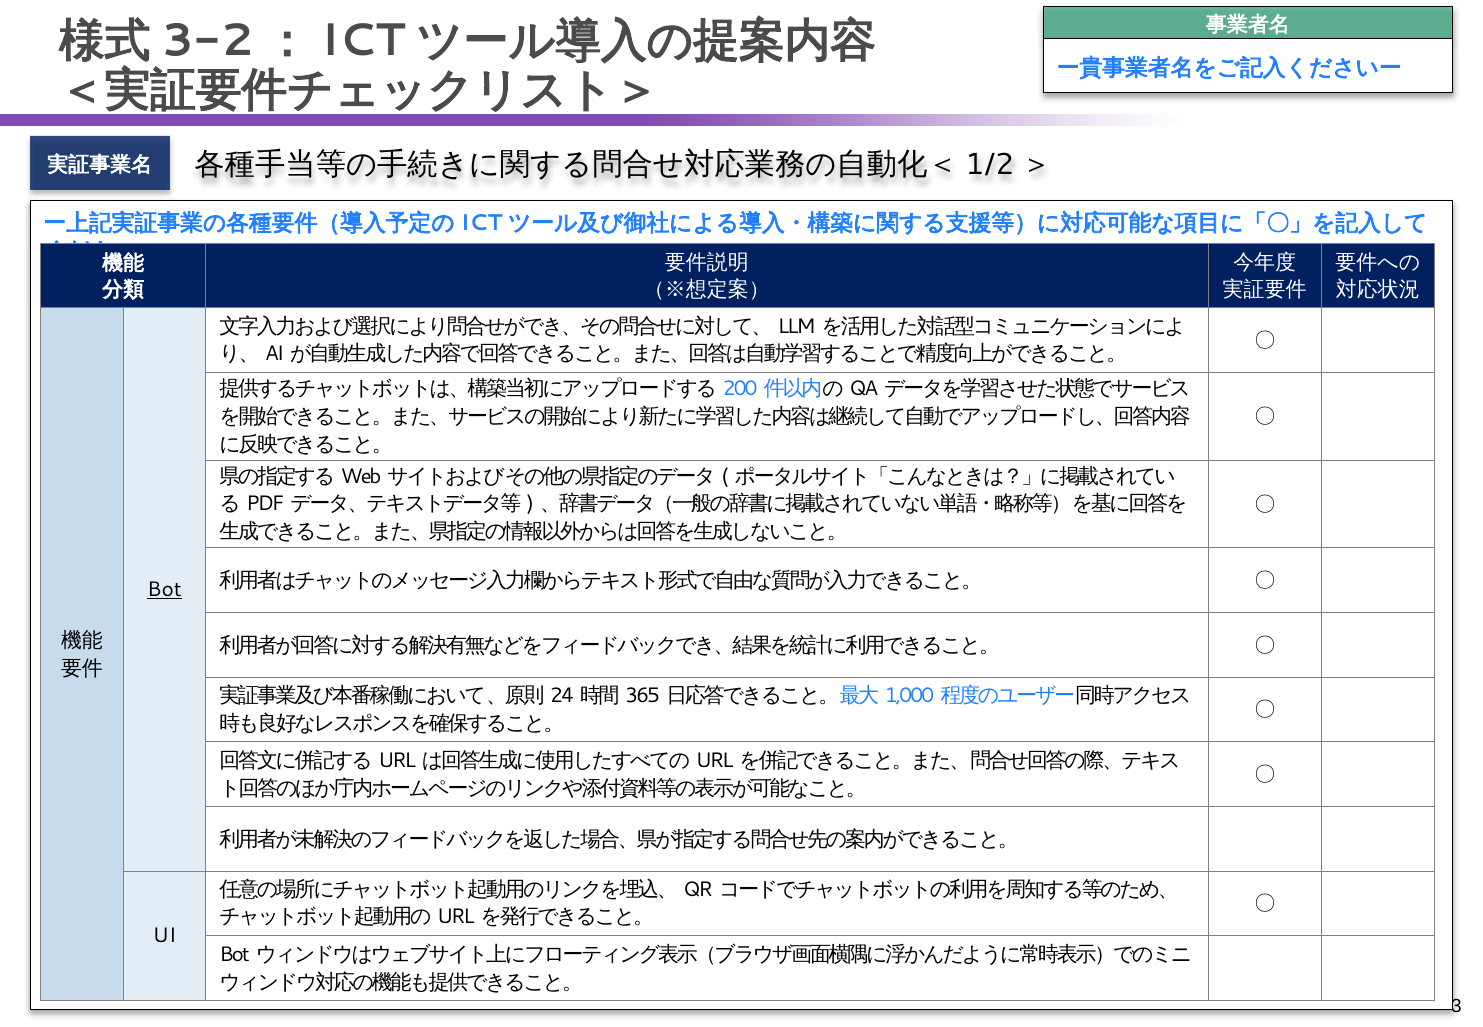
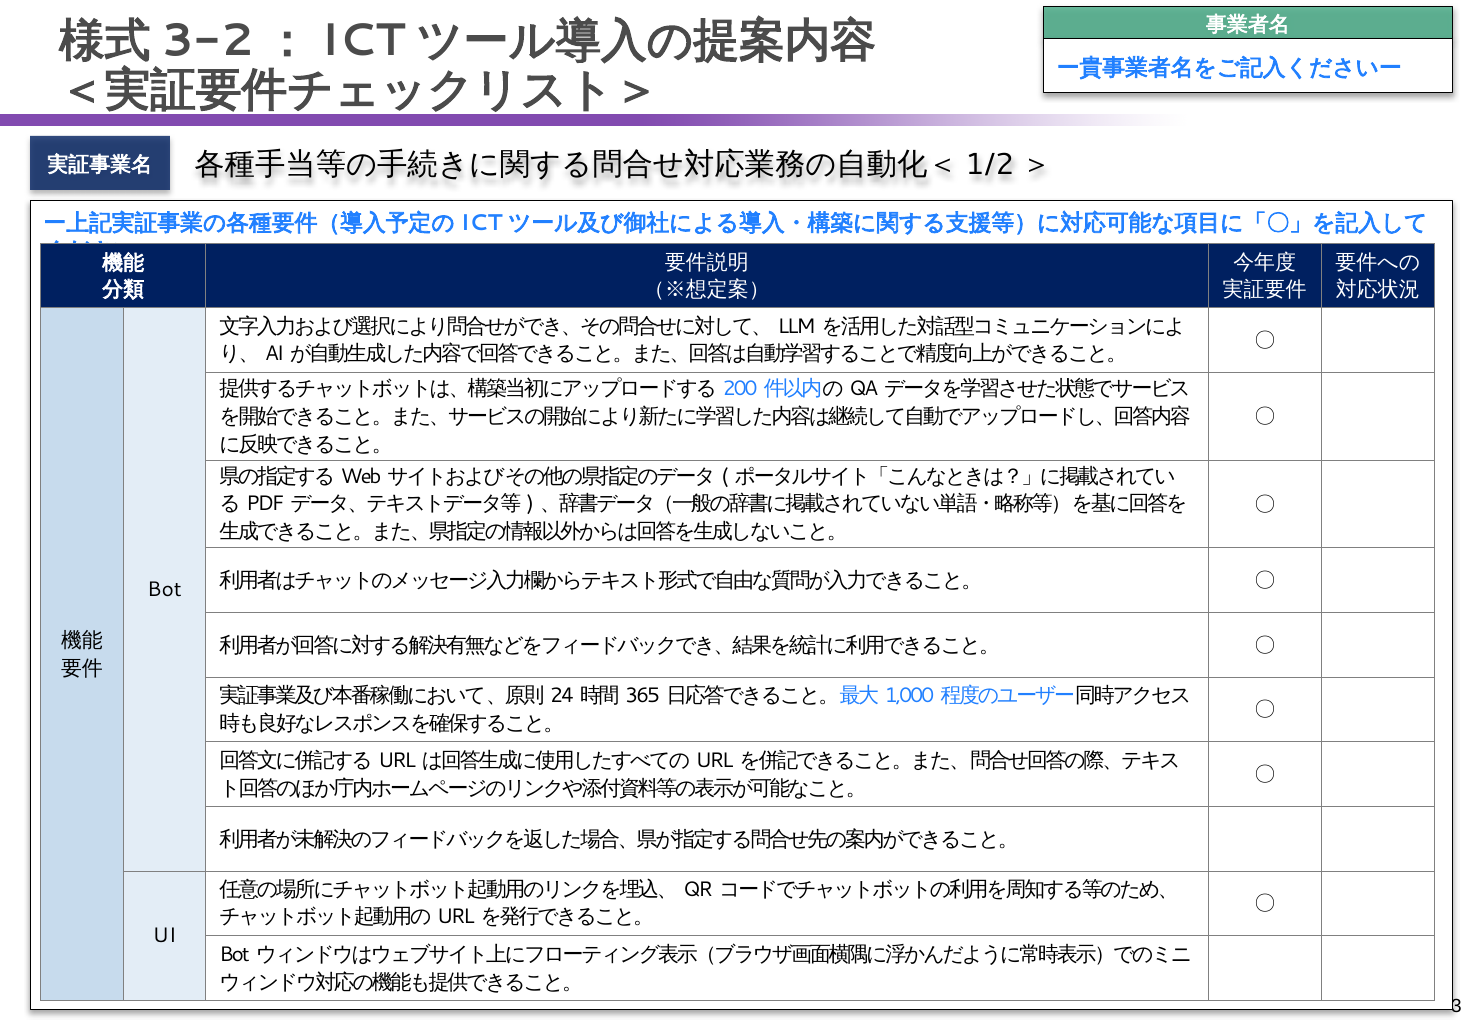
Bot at (164, 589) underline: present -> none
